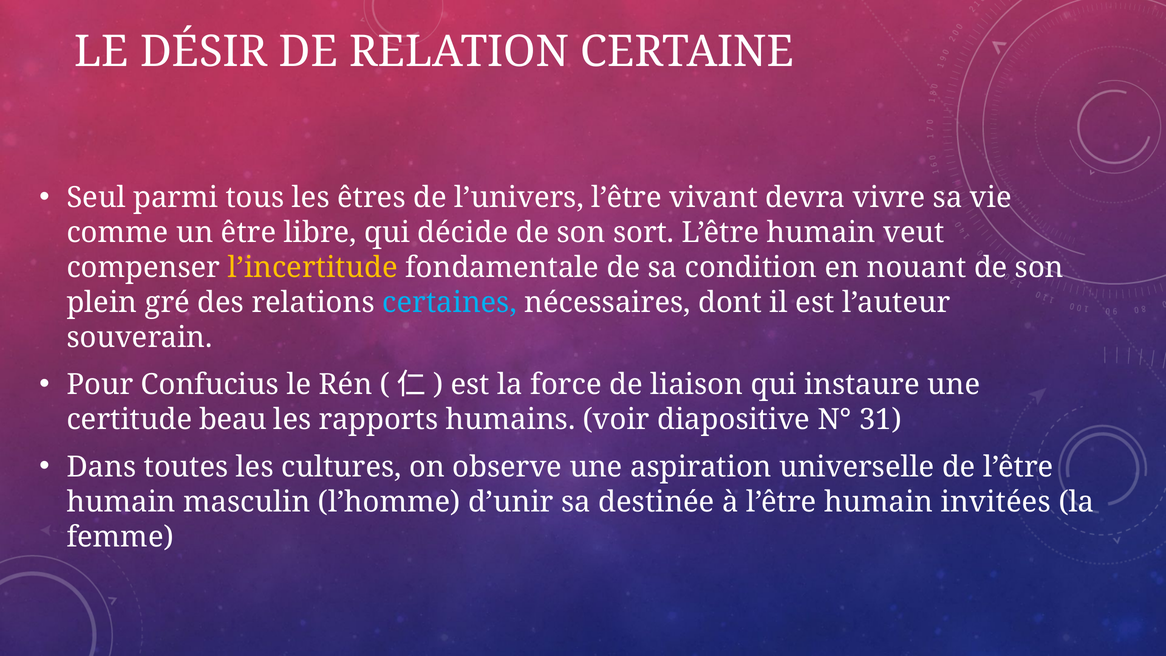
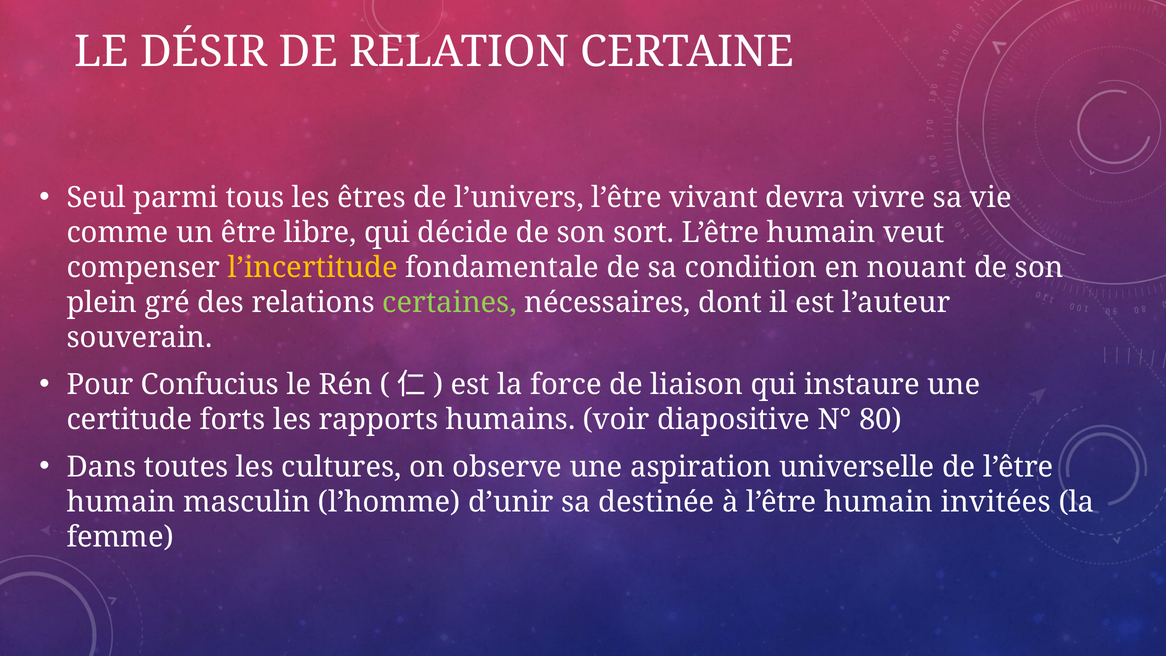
certaines colour: light blue -> light green
beau: beau -> forts
31: 31 -> 80
